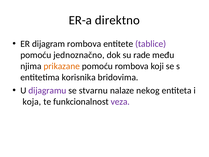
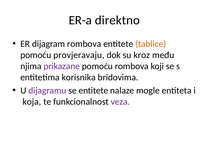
tablice colour: purple -> orange
jednoznačno: jednoznačno -> provjeravaju
rade: rade -> kroz
prikazane colour: orange -> purple
se stvarnu: stvarnu -> entitete
nekog: nekog -> mogle
